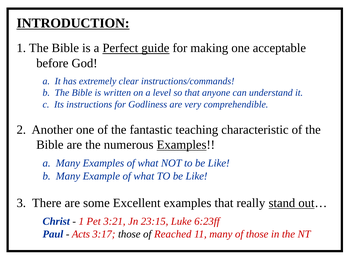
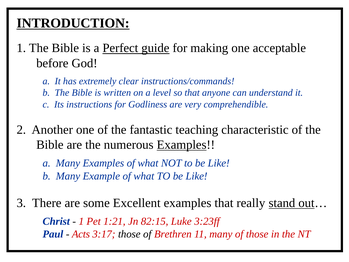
3:21: 3:21 -> 1:21
23:15: 23:15 -> 82:15
6:23ff: 6:23ff -> 3:23ff
Reached: Reached -> Brethren
